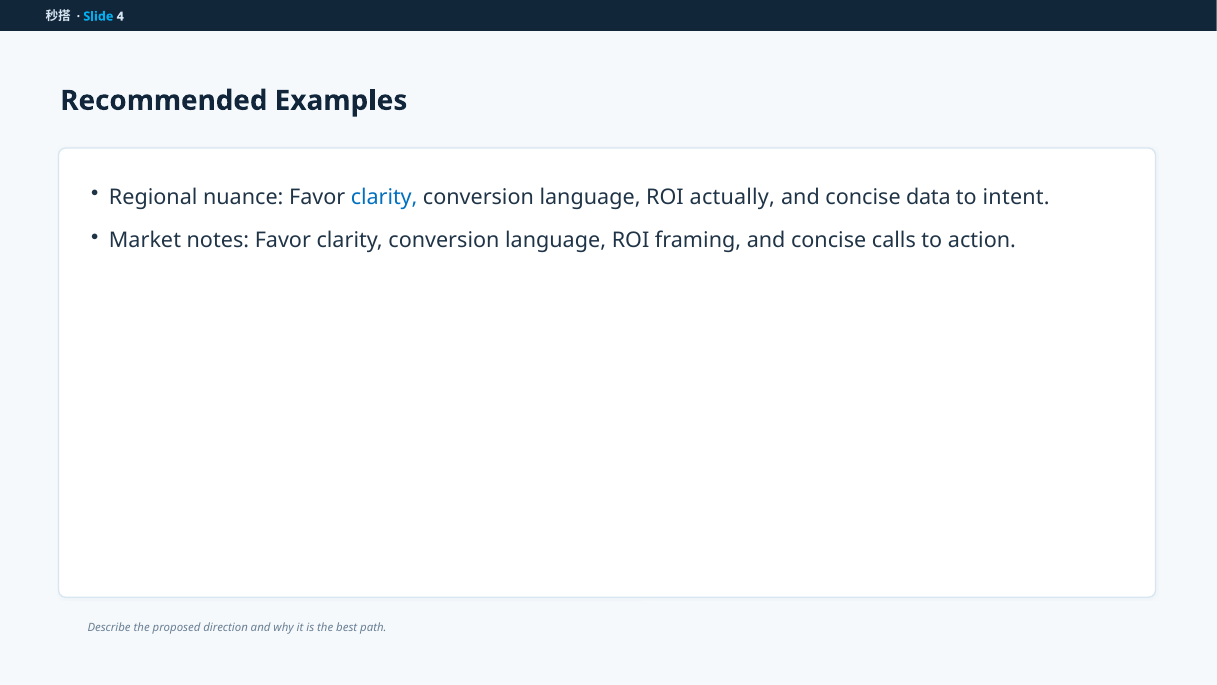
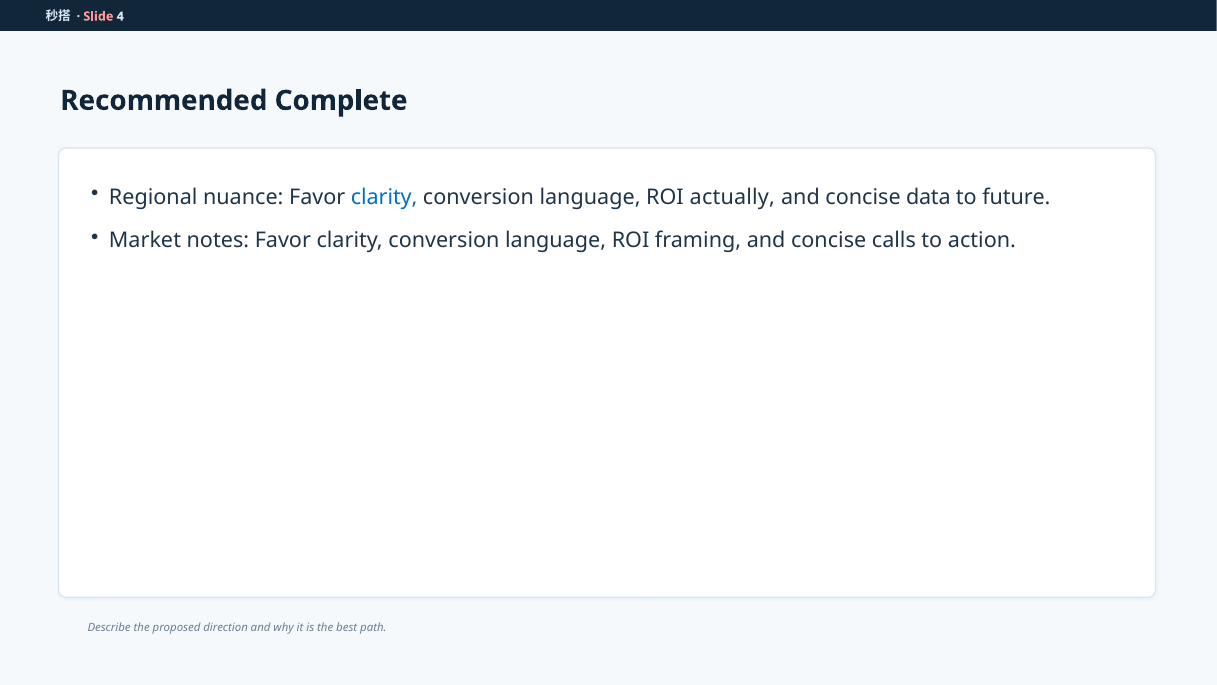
Slide colour: light blue -> pink
Examples: Examples -> Complete
intent: intent -> future
